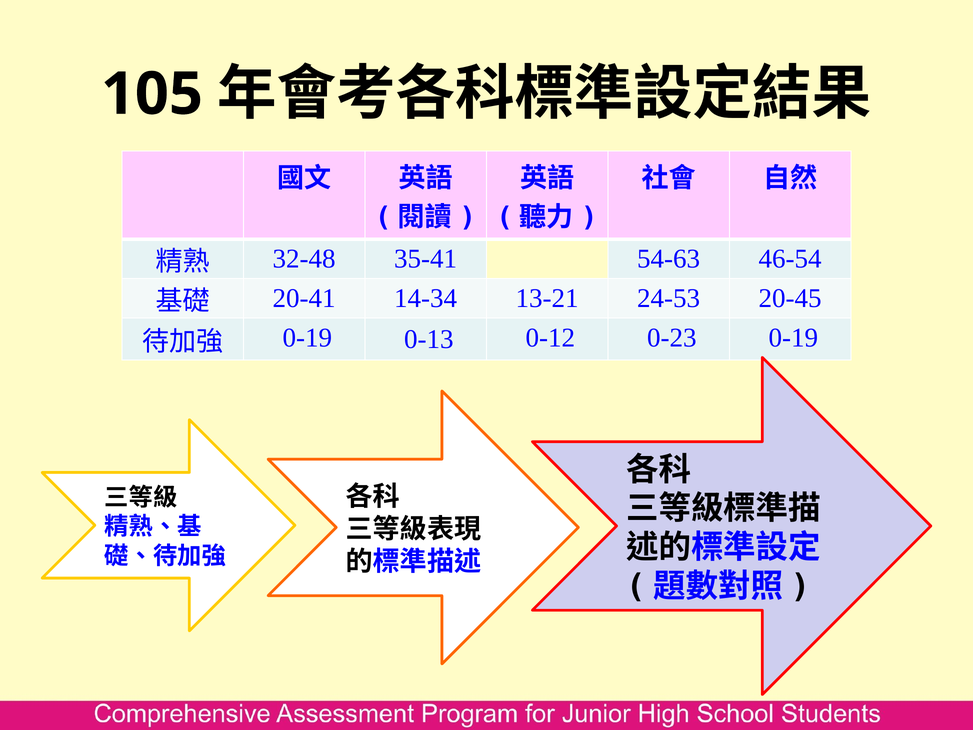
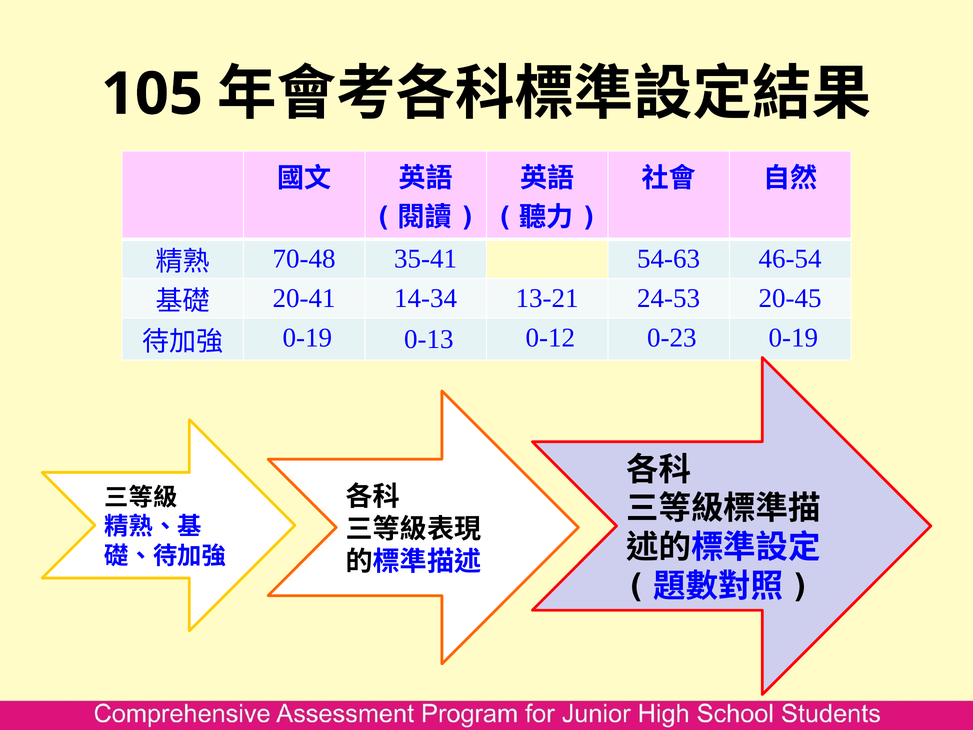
32-48: 32-48 -> 70-48
